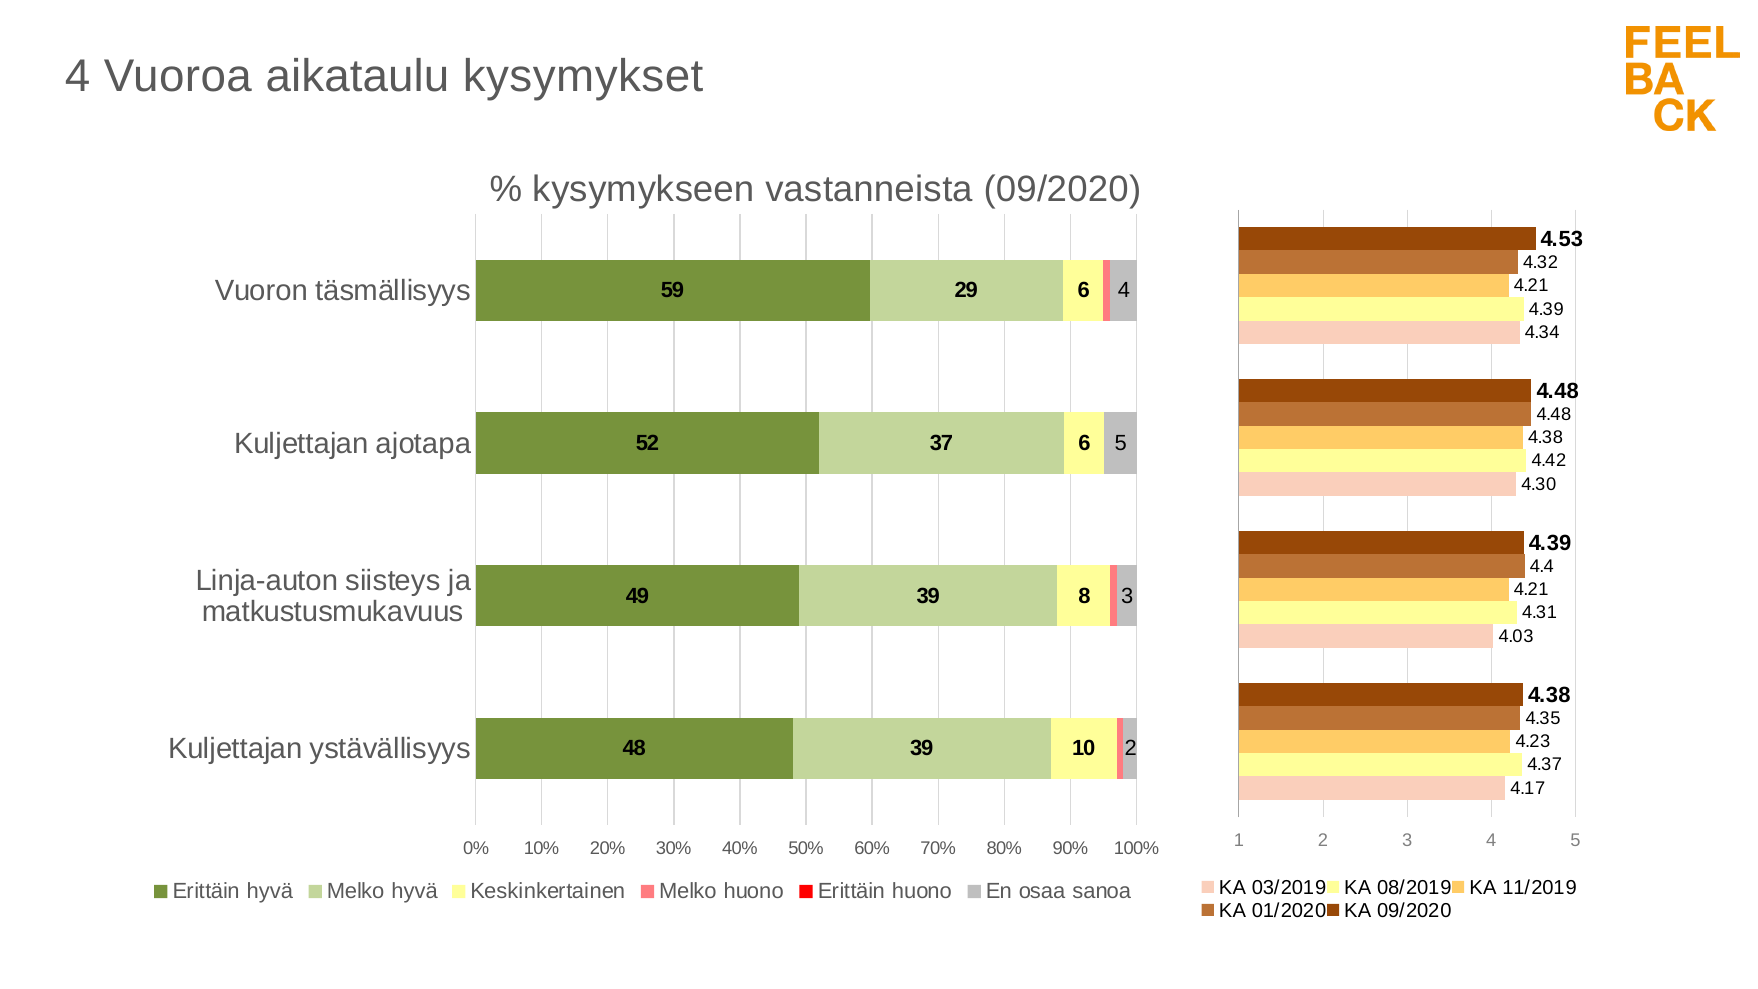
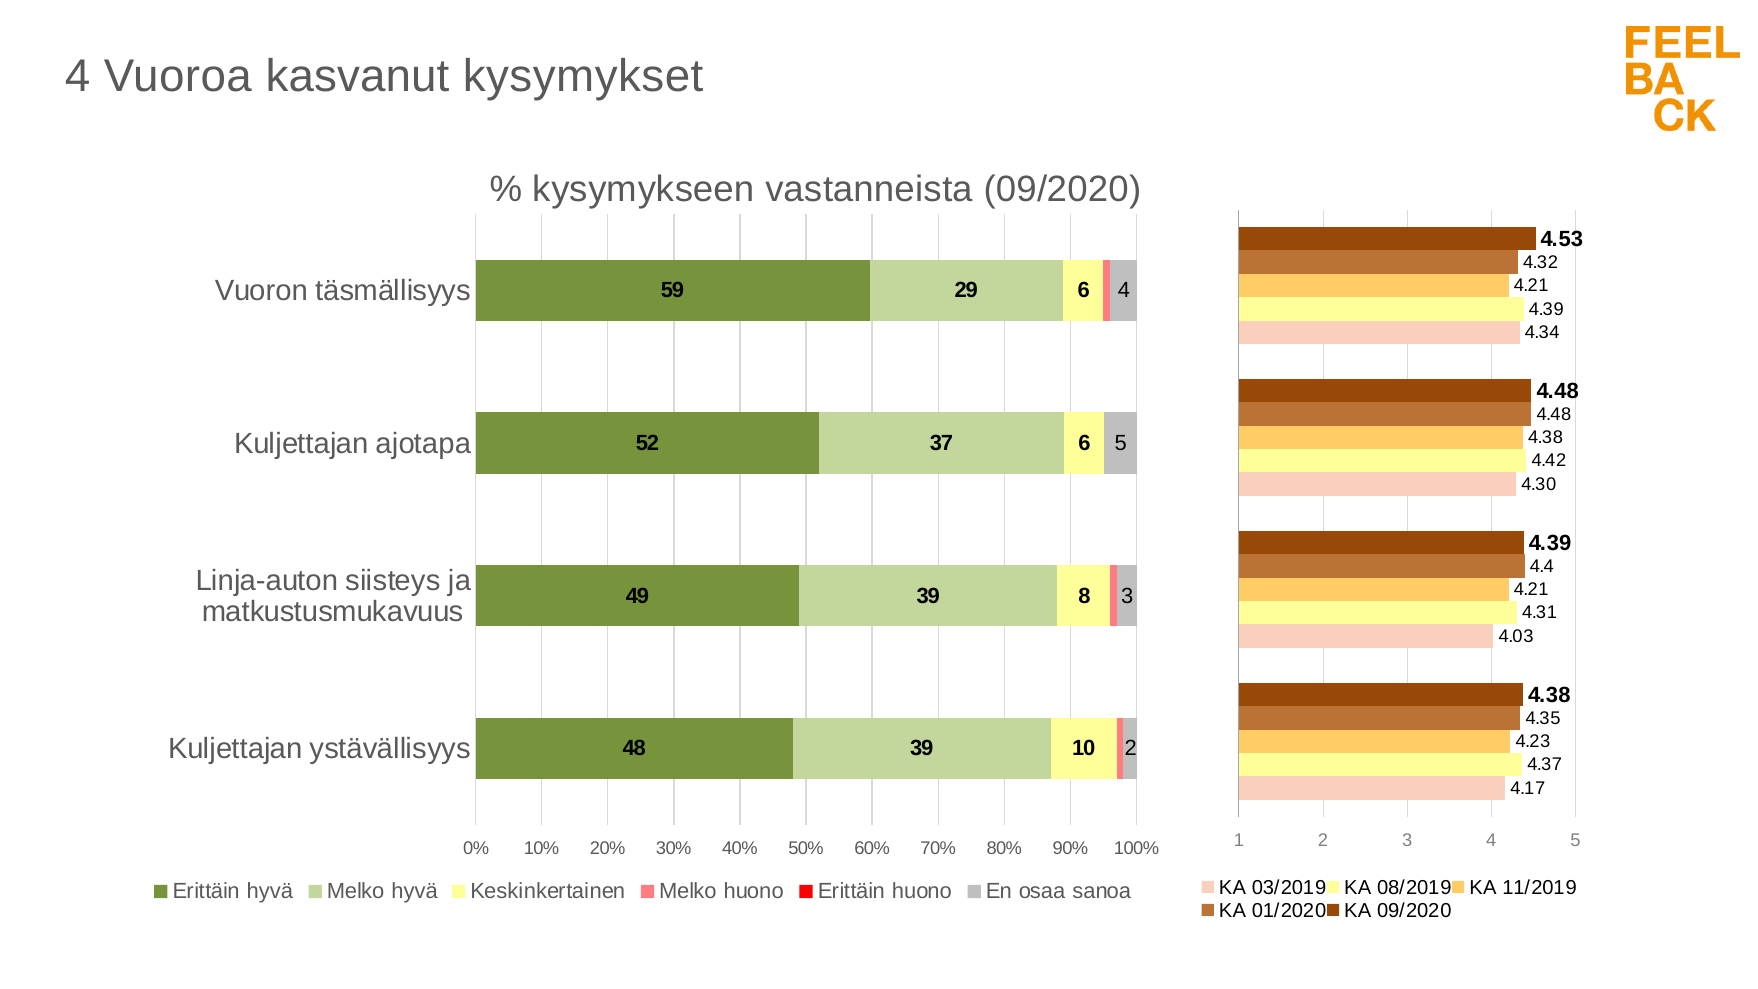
aikataulu: aikataulu -> kasvanut
